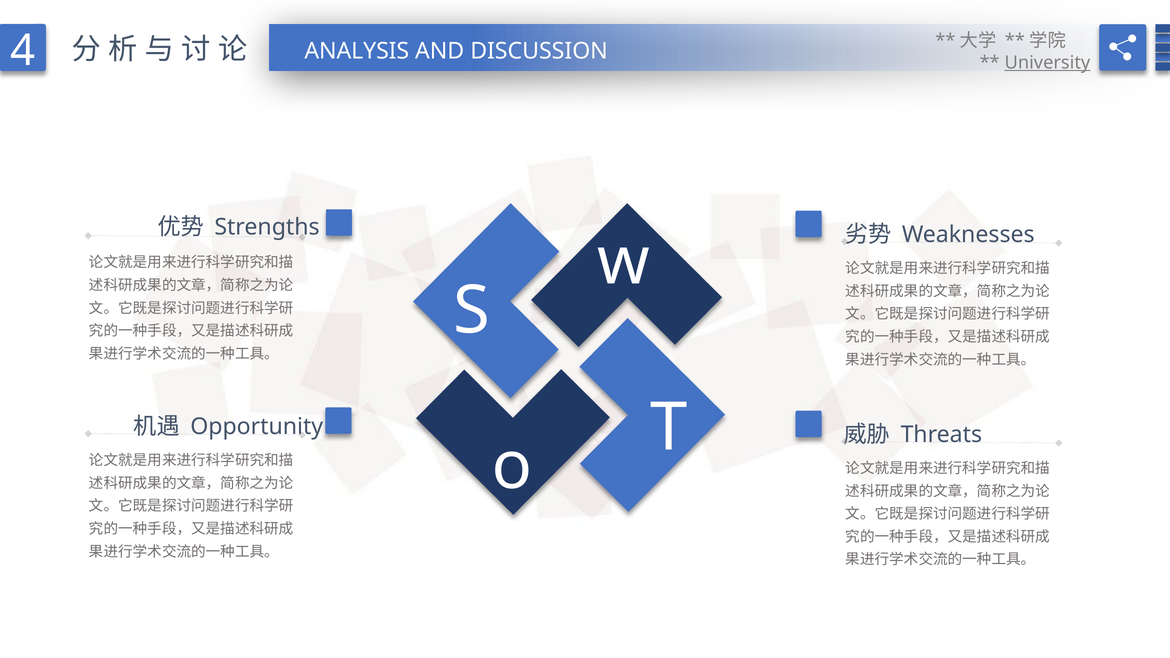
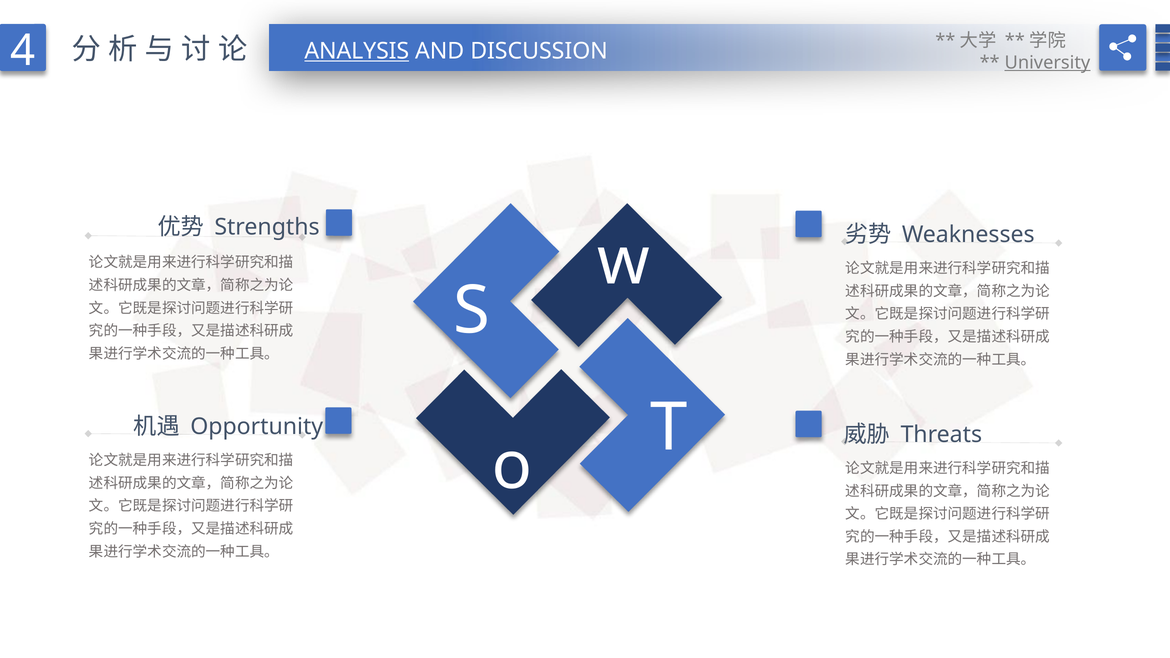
ANALYSIS underline: none -> present
